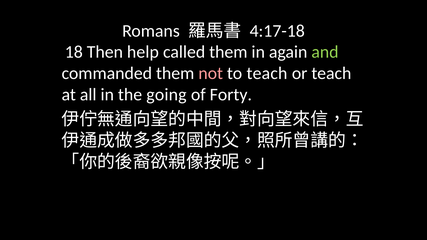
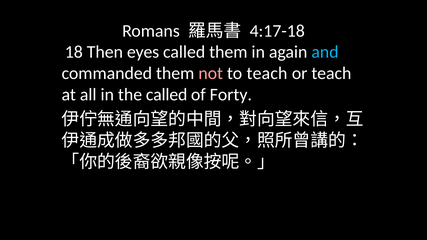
help: help -> eyes
and colour: light green -> light blue
the going: going -> called
